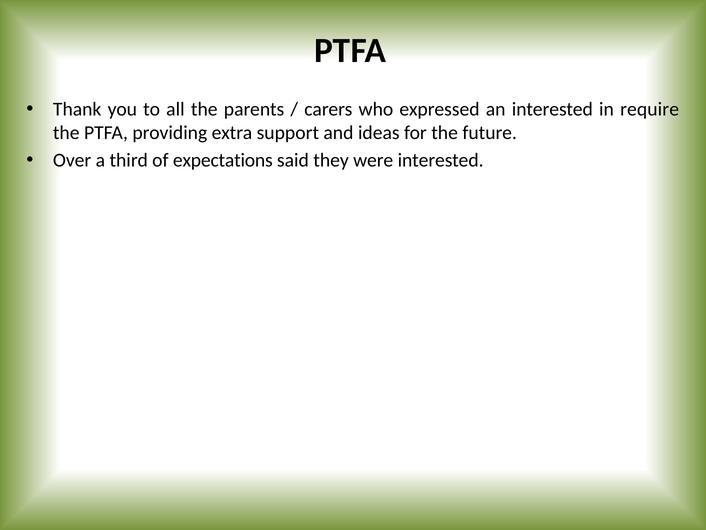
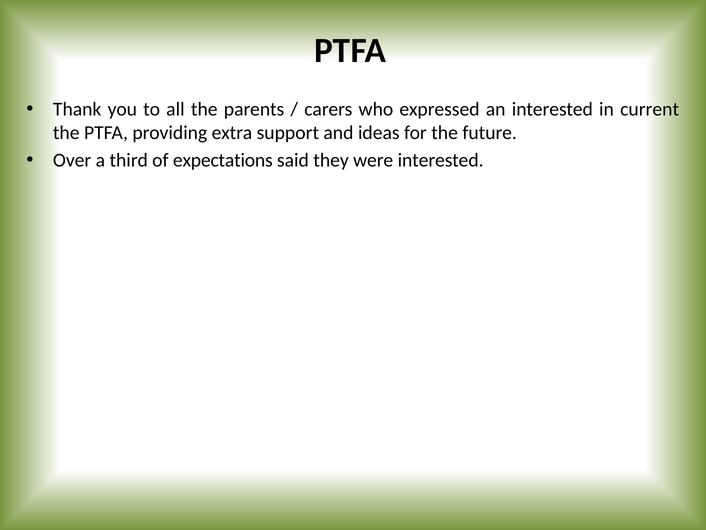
require: require -> current
